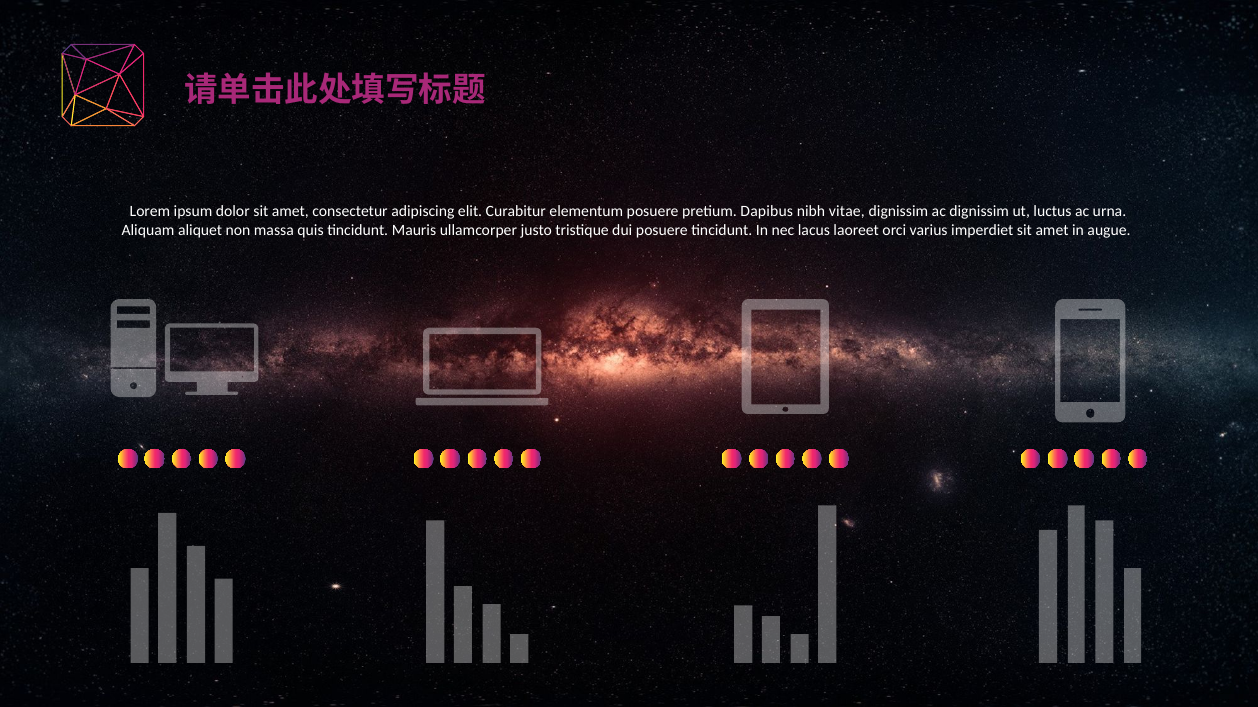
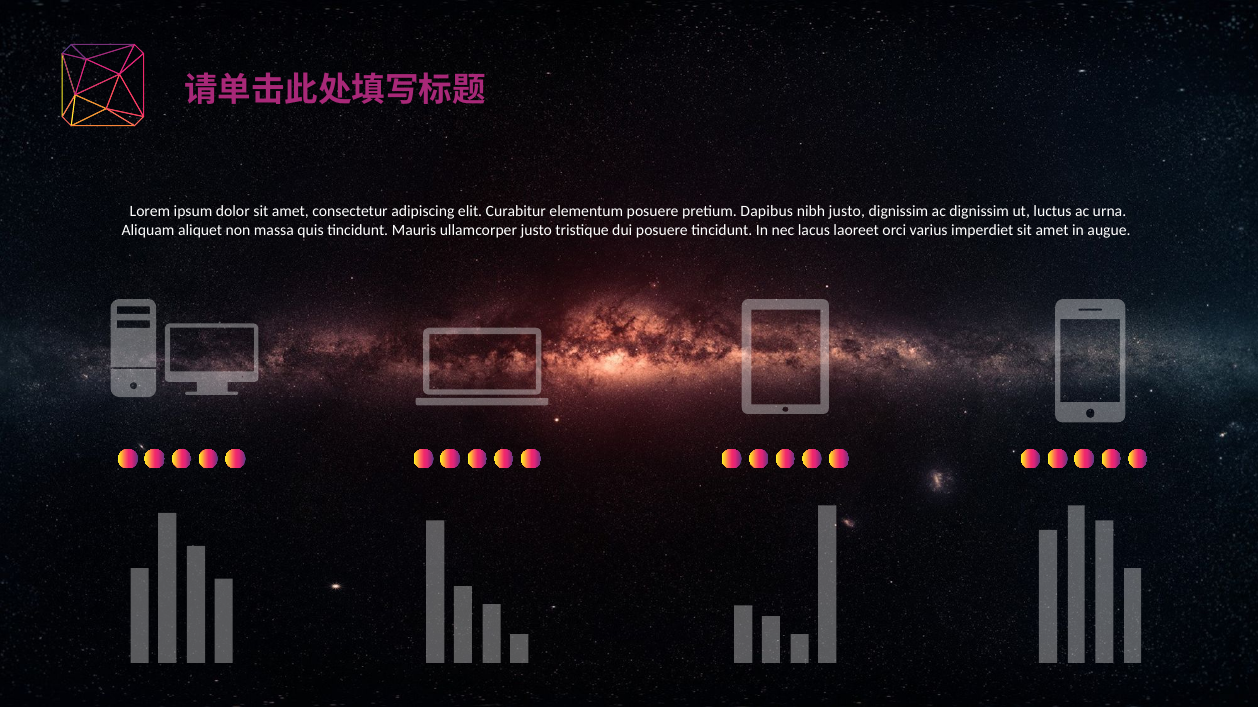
nibh vitae: vitae -> justo
